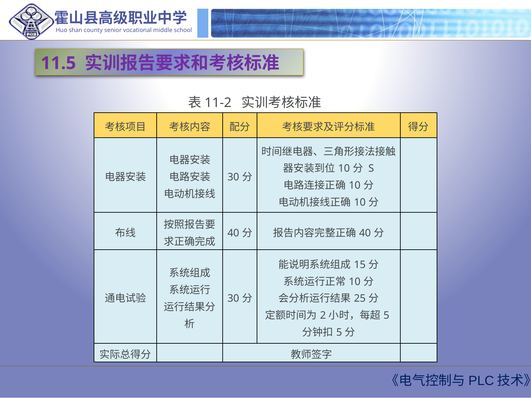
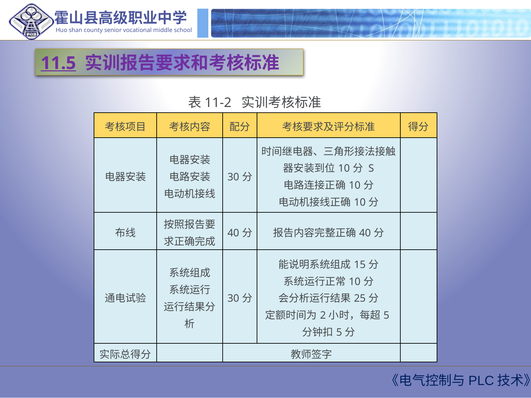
11.5 underline: none -> present
